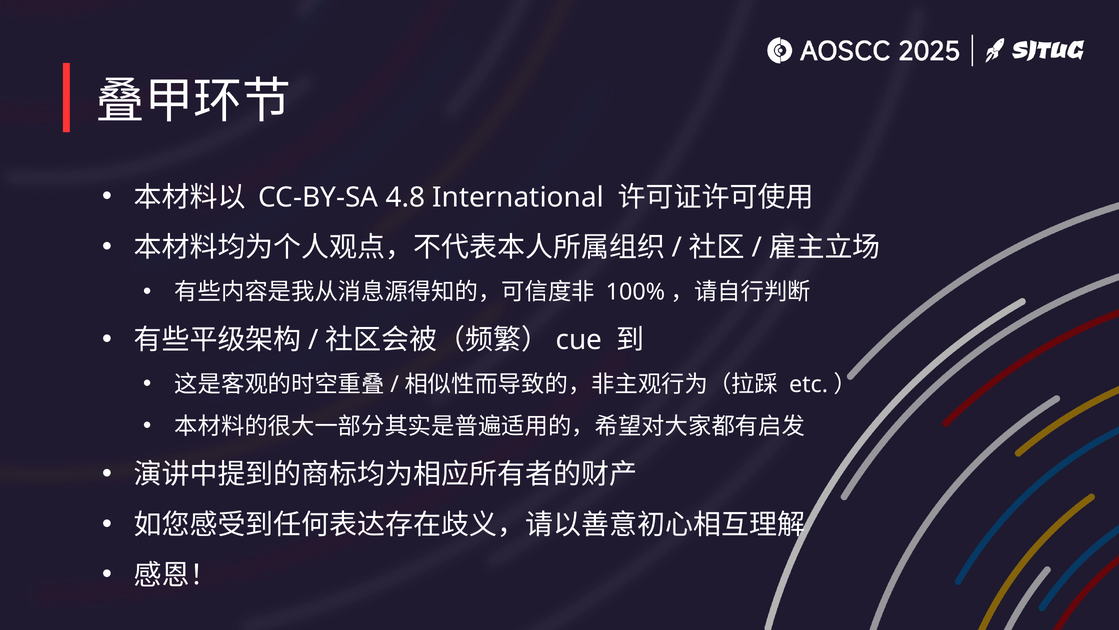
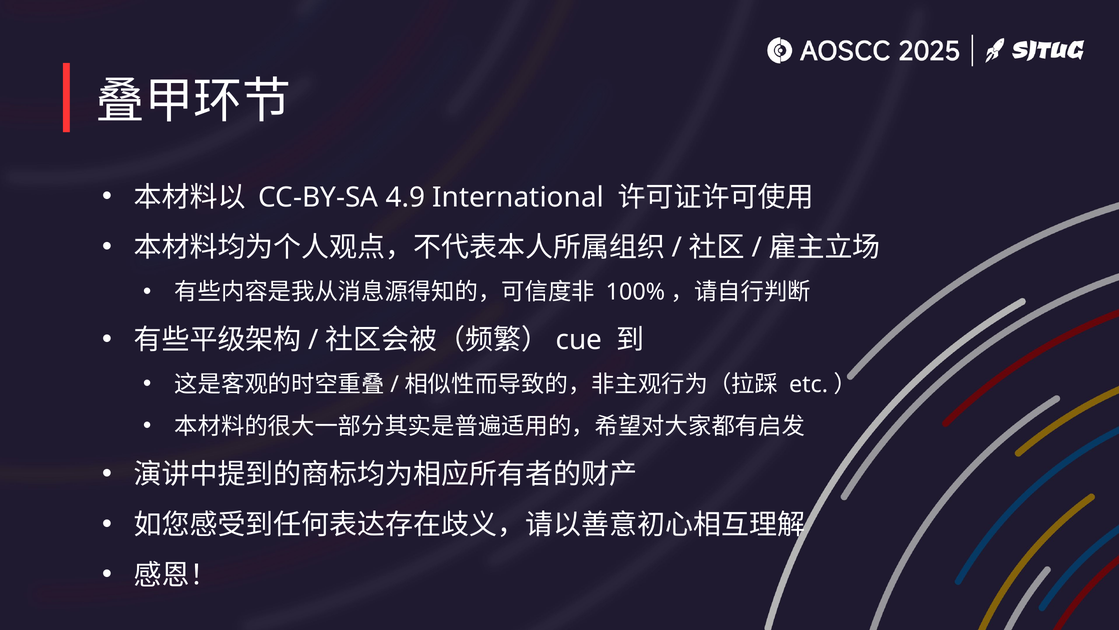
4.8: 4.8 -> 4.9
